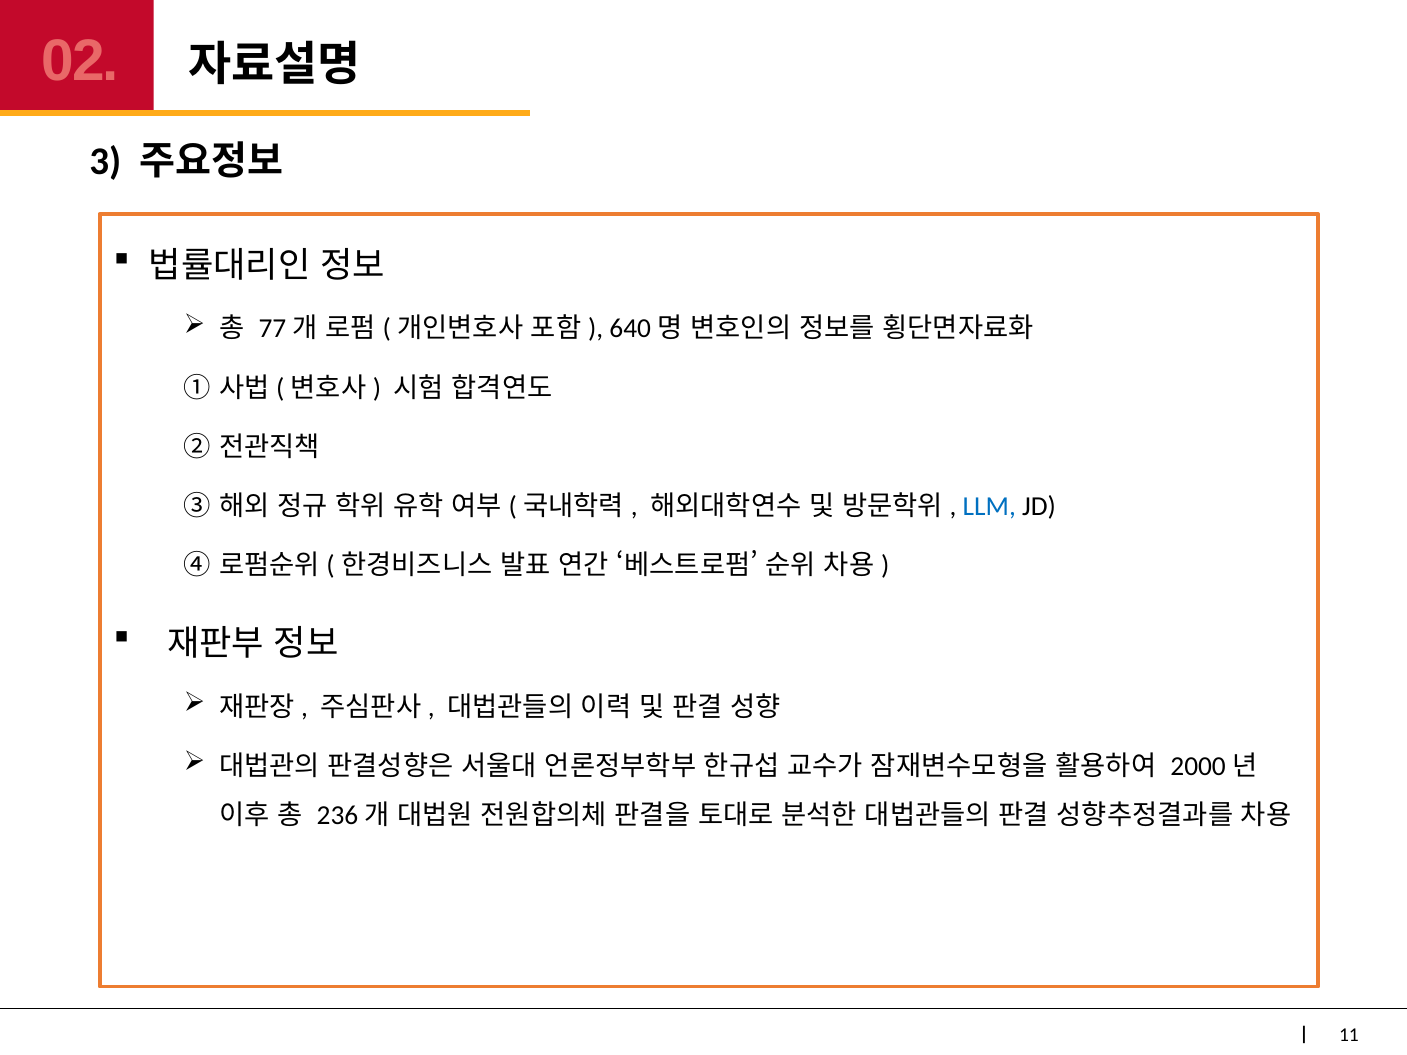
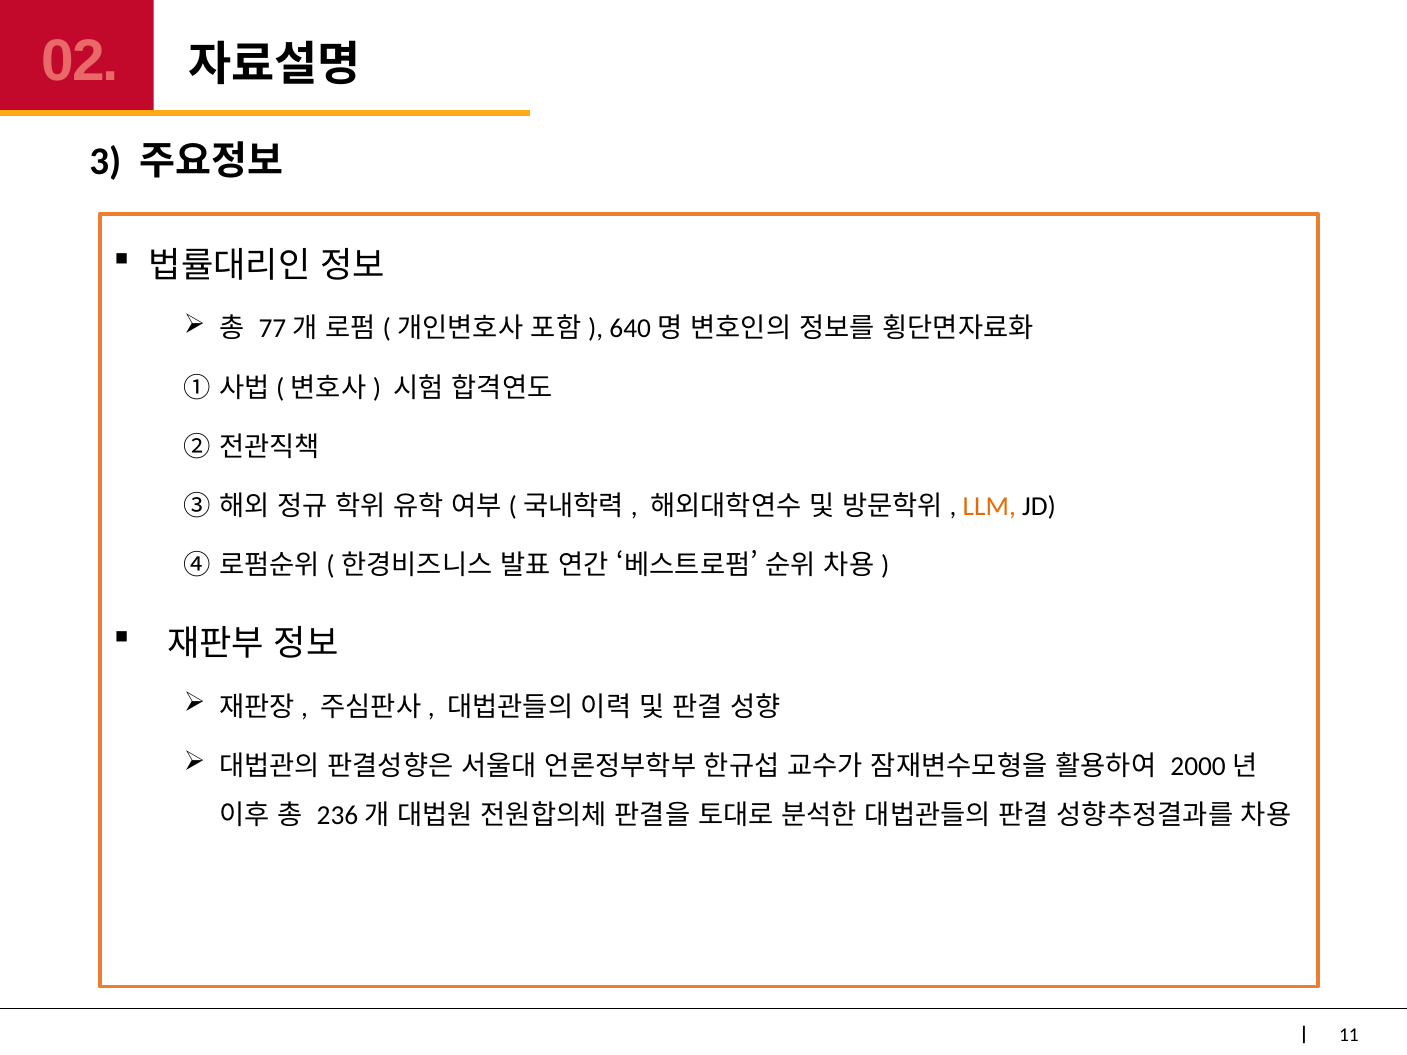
LLM colour: blue -> orange
